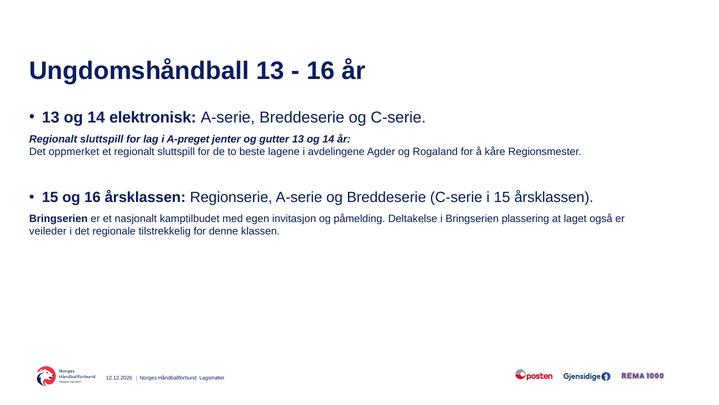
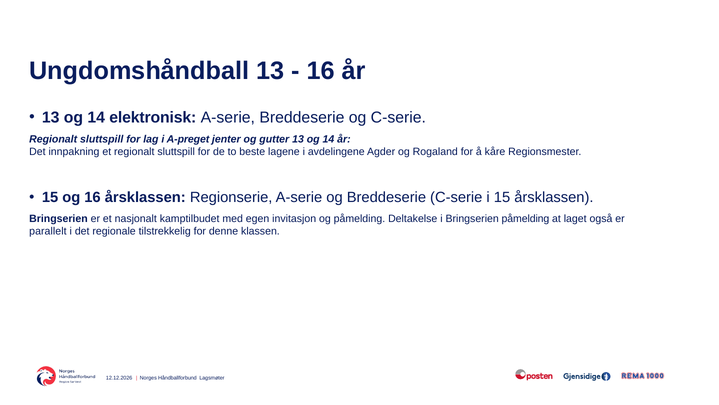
oppmerket: oppmerket -> innpakning
Bringserien plassering: plassering -> påmelding
veileder: veileder -> parallelt
